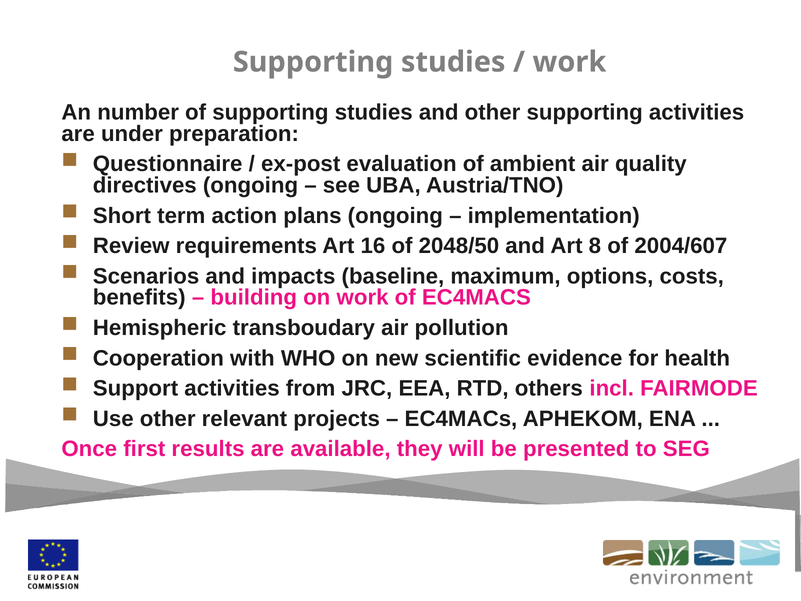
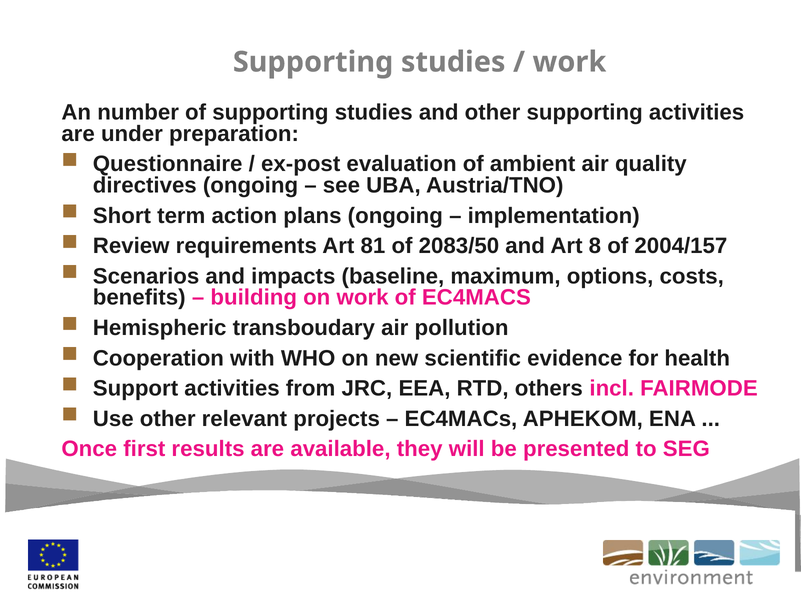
16: 16 -> 81
2048/50: 2048/50 -> 2083/50
2004/607: 2004/607 -> 2004/157
